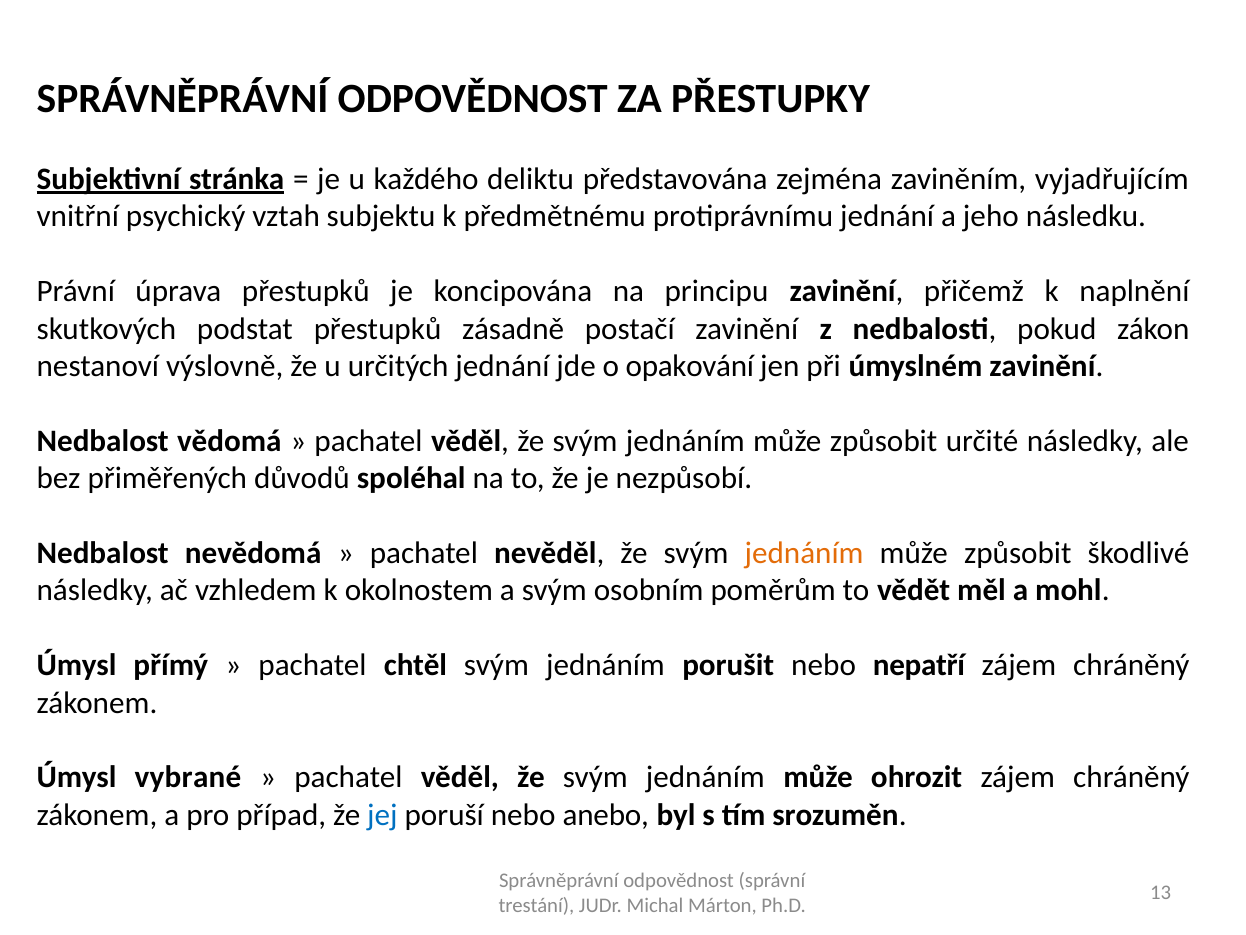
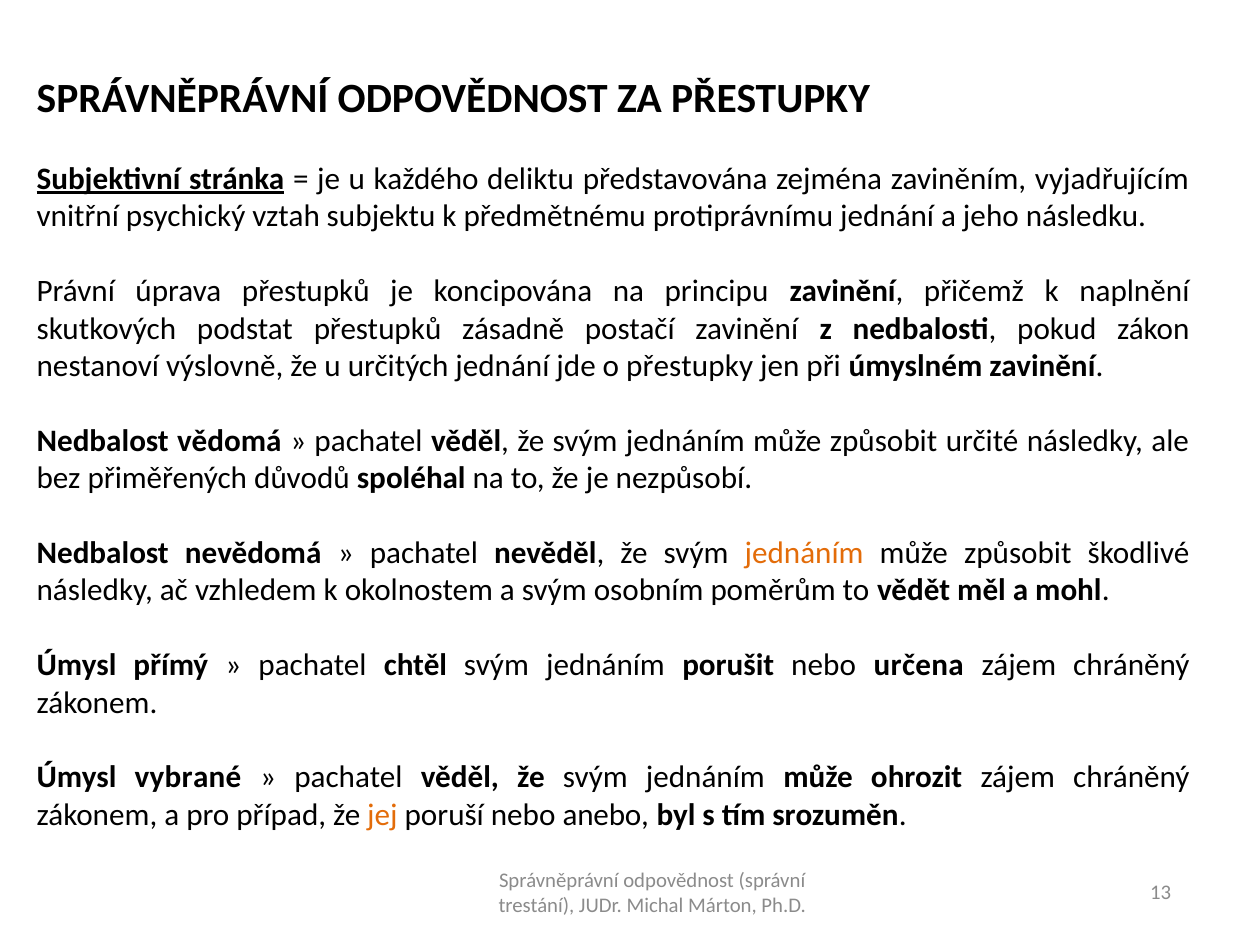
o opakování: opakování -> přestupky
nepatří: nepatří -> určena
jej colour: blue -> orange
